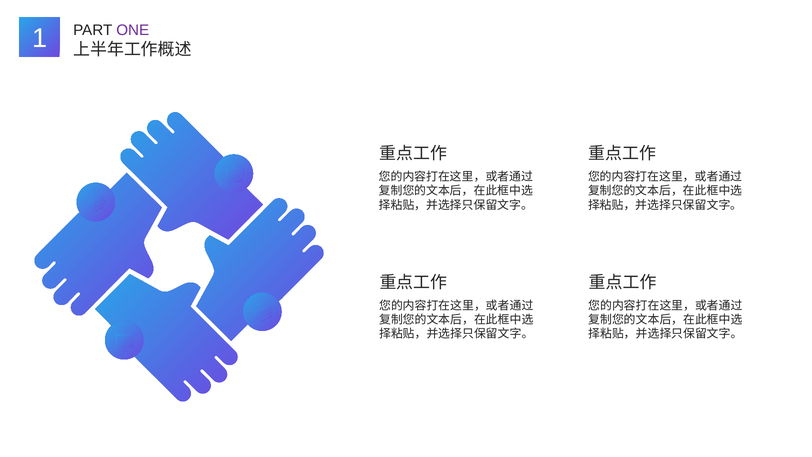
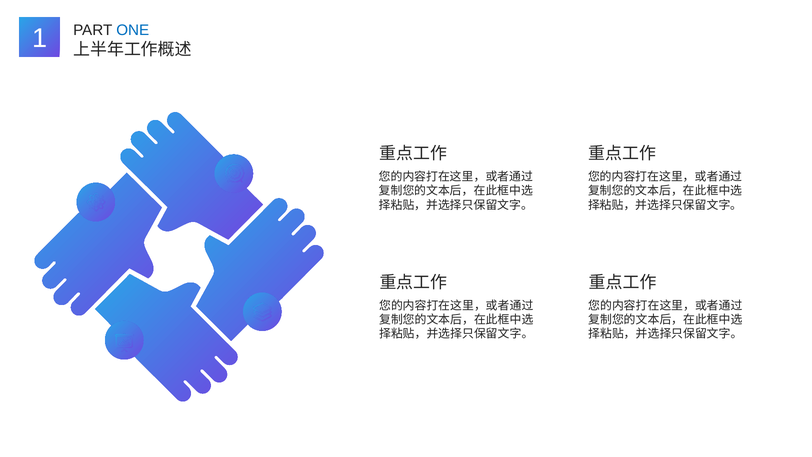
ONE colour: purple -> blue
